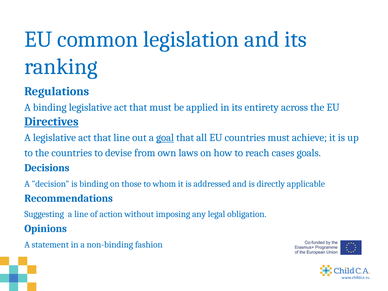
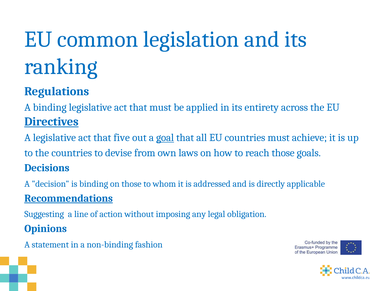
that line: line -> five
reach cases: cases -> those
Recommendations underline: none -> present
